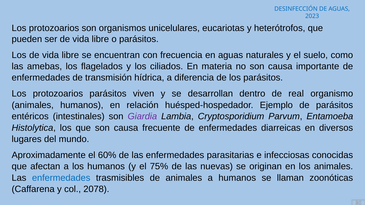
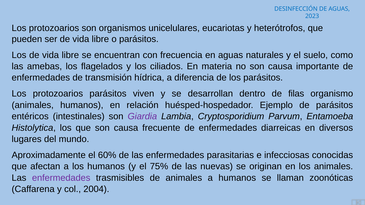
real: real -> filas
enfermedades at (61, 178) colour: blue -> purple
2078: 2078 -> 2004
